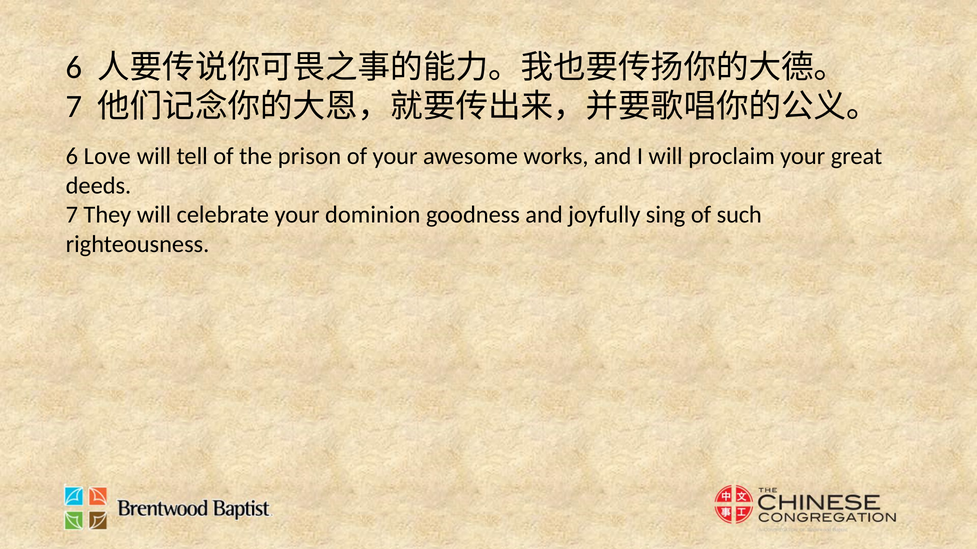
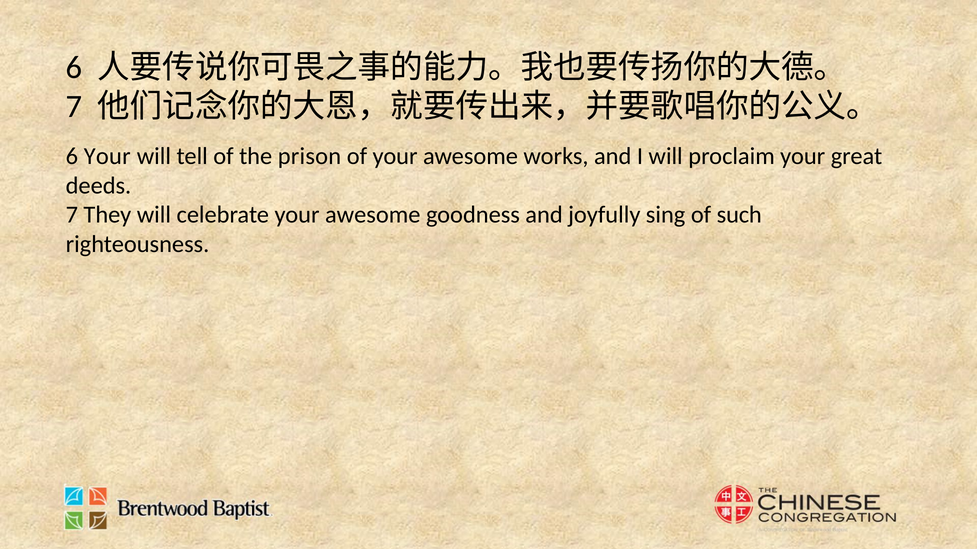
6 Love: Love -> Your
celebrate your dominion: dominion -> awesome
